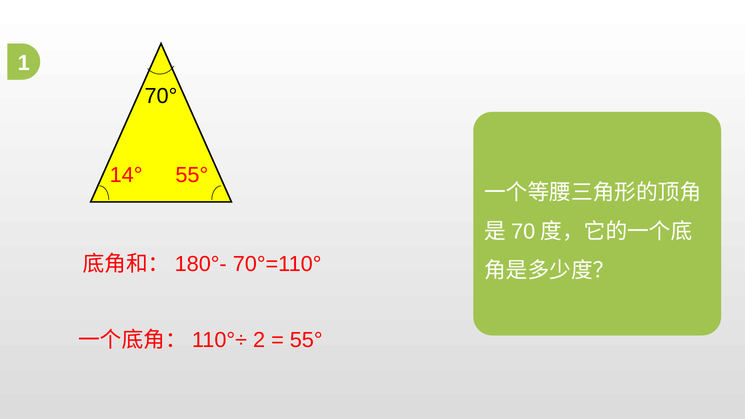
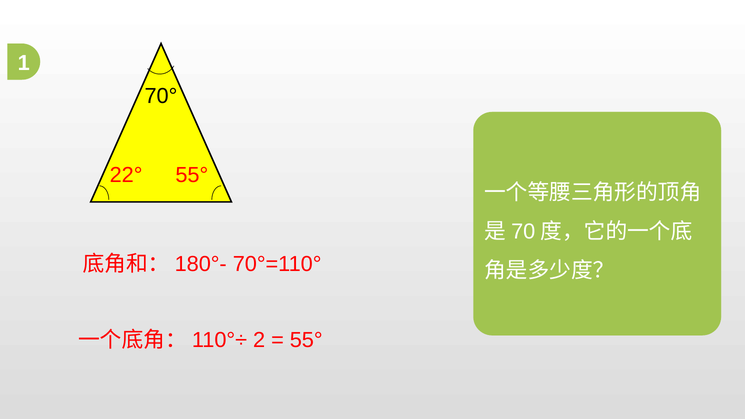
14°: 14° -> 22°
